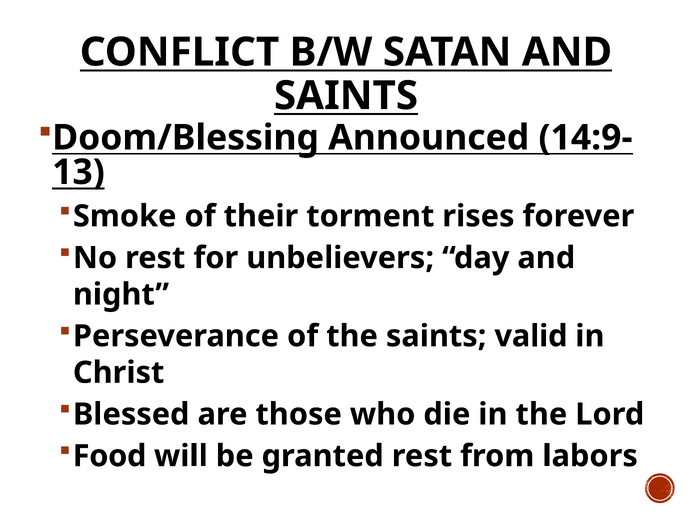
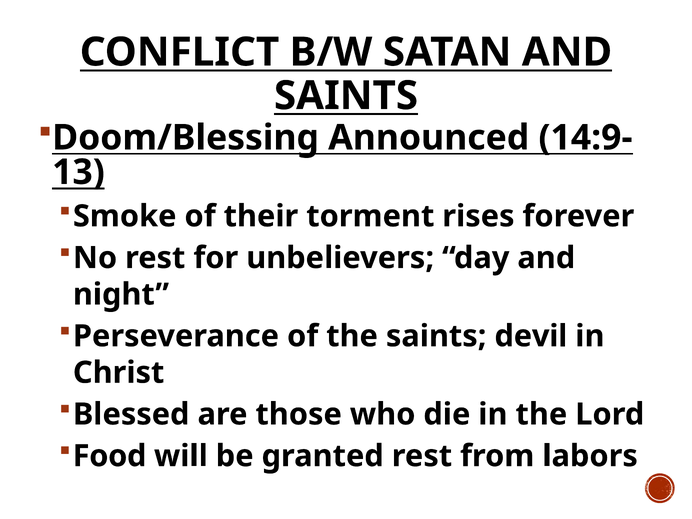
valid: valid -> devil
